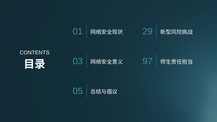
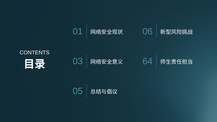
29: 29 -> 06
97: 97 -> 64
